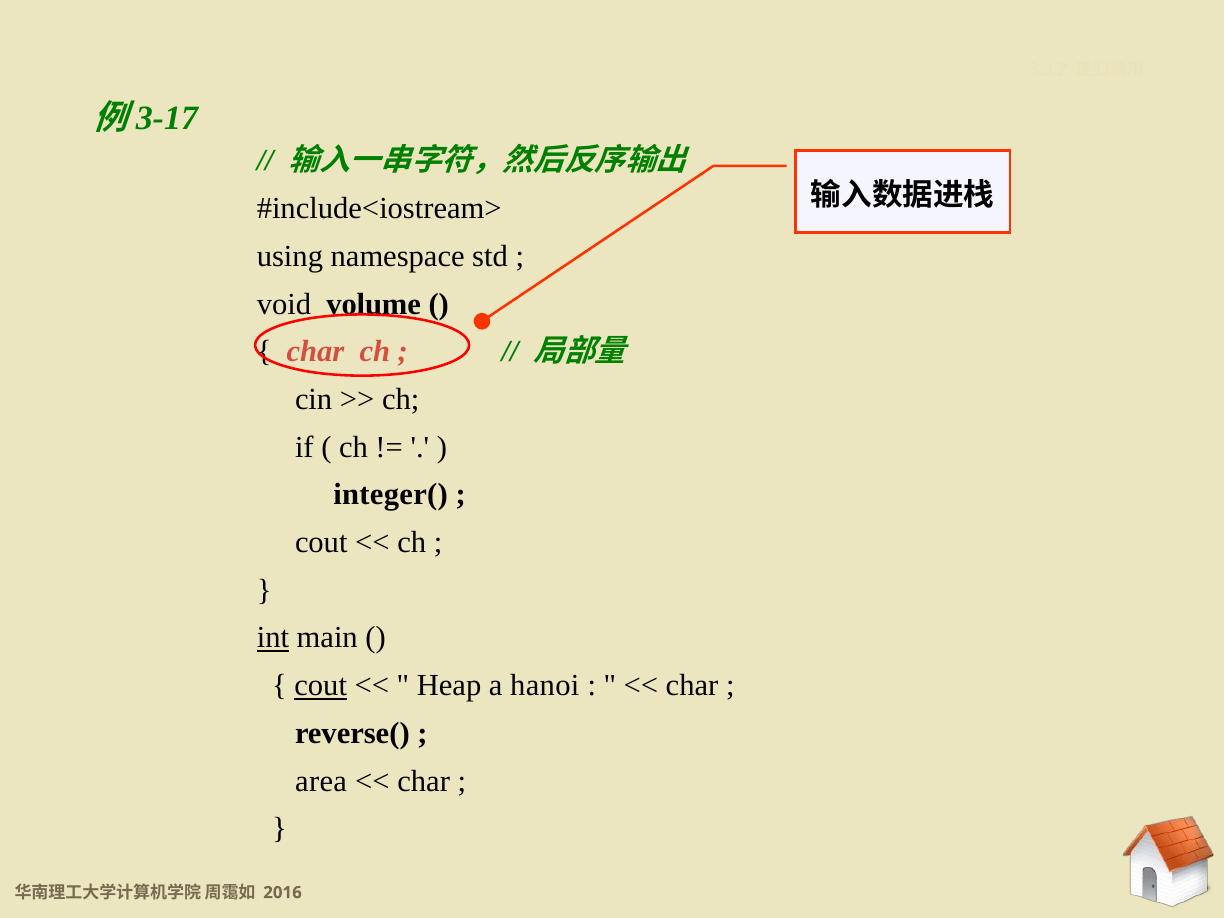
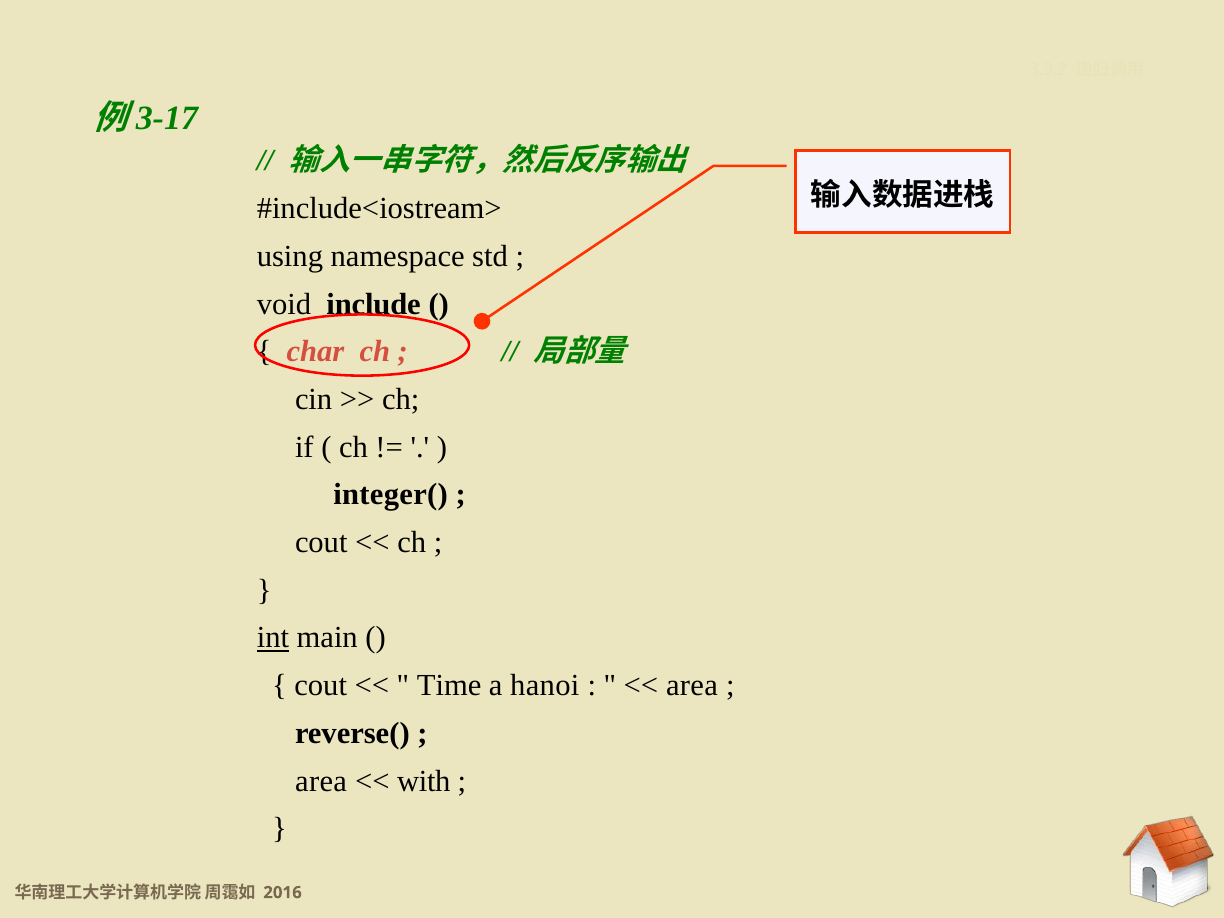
volume: volume -> include
cout at (321, 686) underline: present -> none
Heap: Heap -> Time
char at (692, 686): char -> area
char at (424, 781): char -> with
